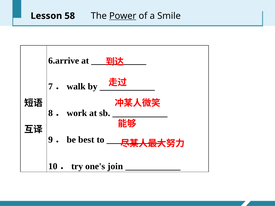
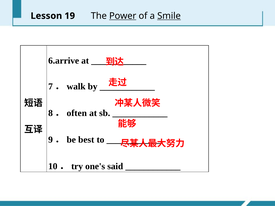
58: 58 -> 19
Smile underline: none -> present
work: work -> often
join: join -> said
